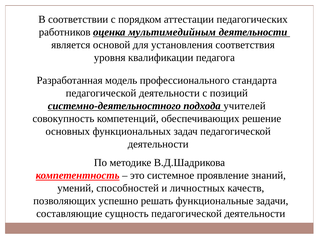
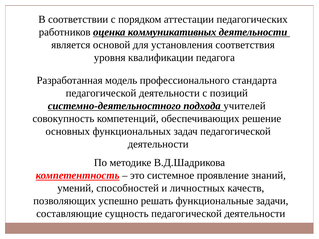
мультимедийным: мультимедийным -> коммуникативных
